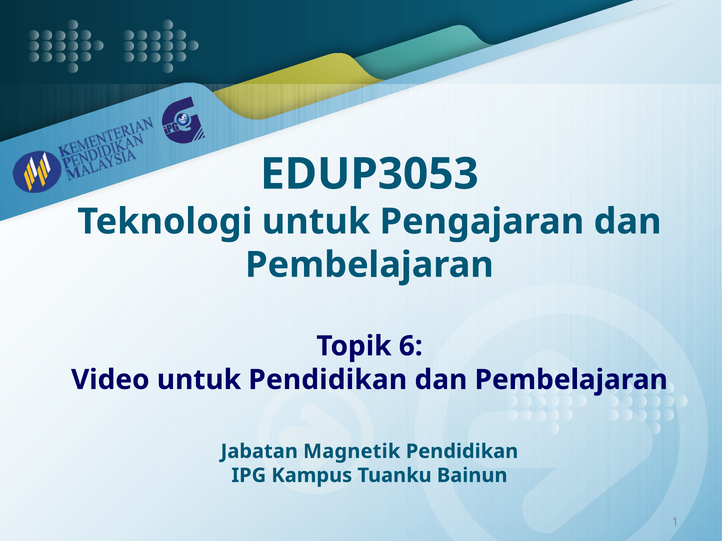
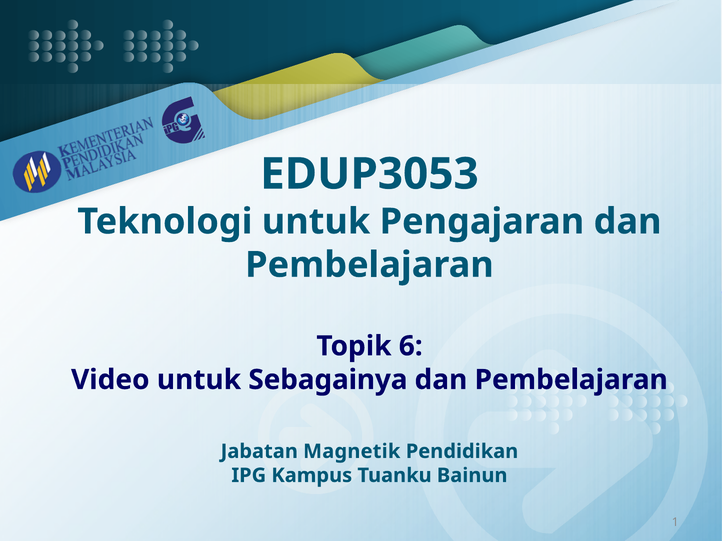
untuk Pendidikan: Pendidikan -> Sebagainya
